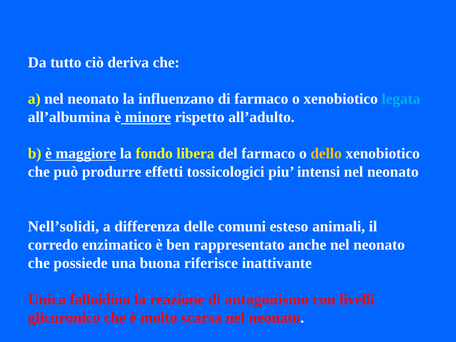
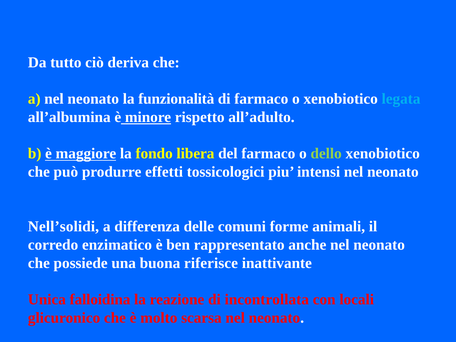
influenzano: influenzano -> funzionalità
dello colour: yellow -> light green
esteso: esteso -> forme
antagonismo: antagonismo -> incontrollata
livelli: livelli -> locali
